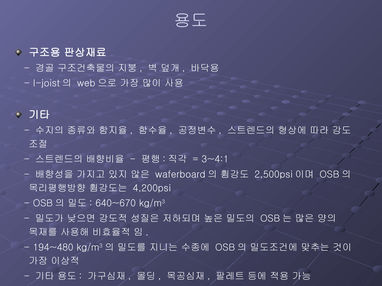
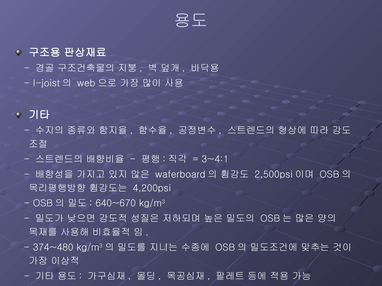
194~480: 194~480 -> 374~480
